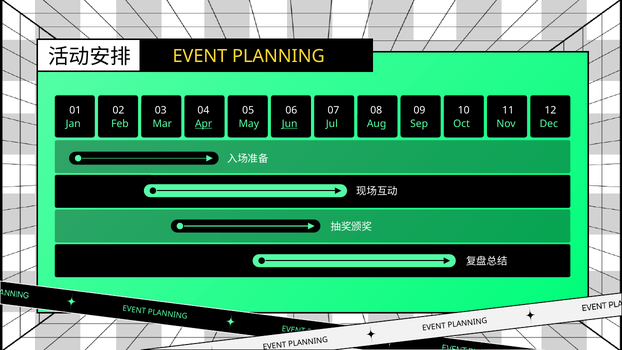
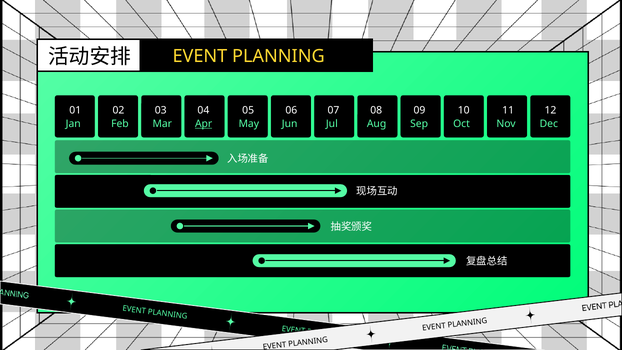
Jun underline: present -> none
